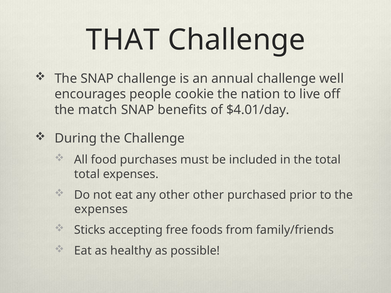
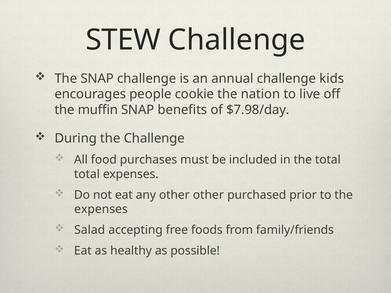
THAT: THAT -> STEW
well: well -> kids
match: match -> muffin
$4.01/day: $4.01/day -> $7.98/day
Sticks: Sticks -> Salad
